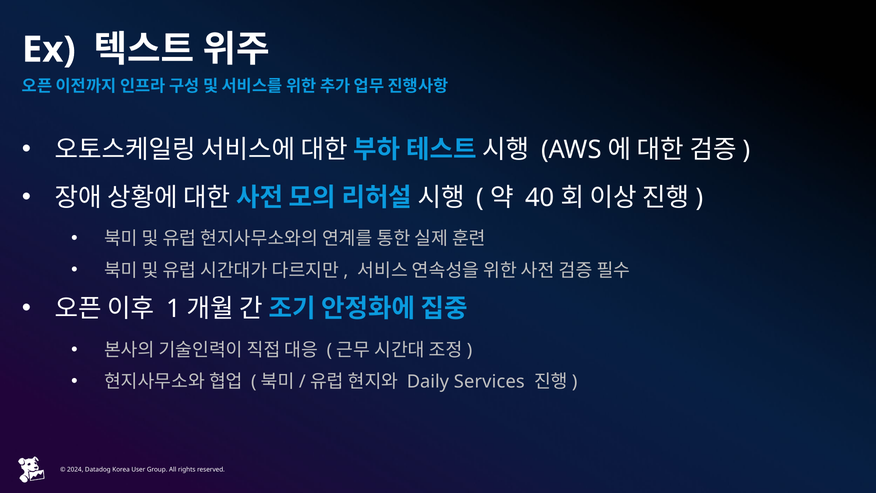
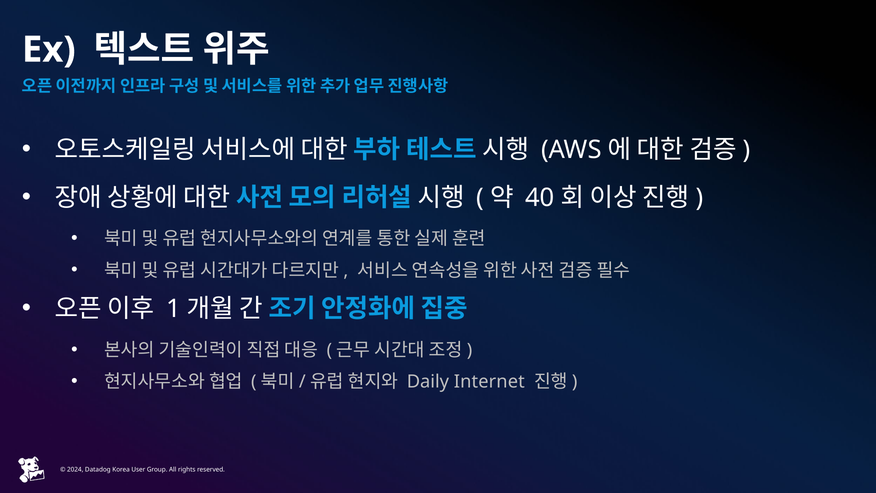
Services: Services -> Internet
